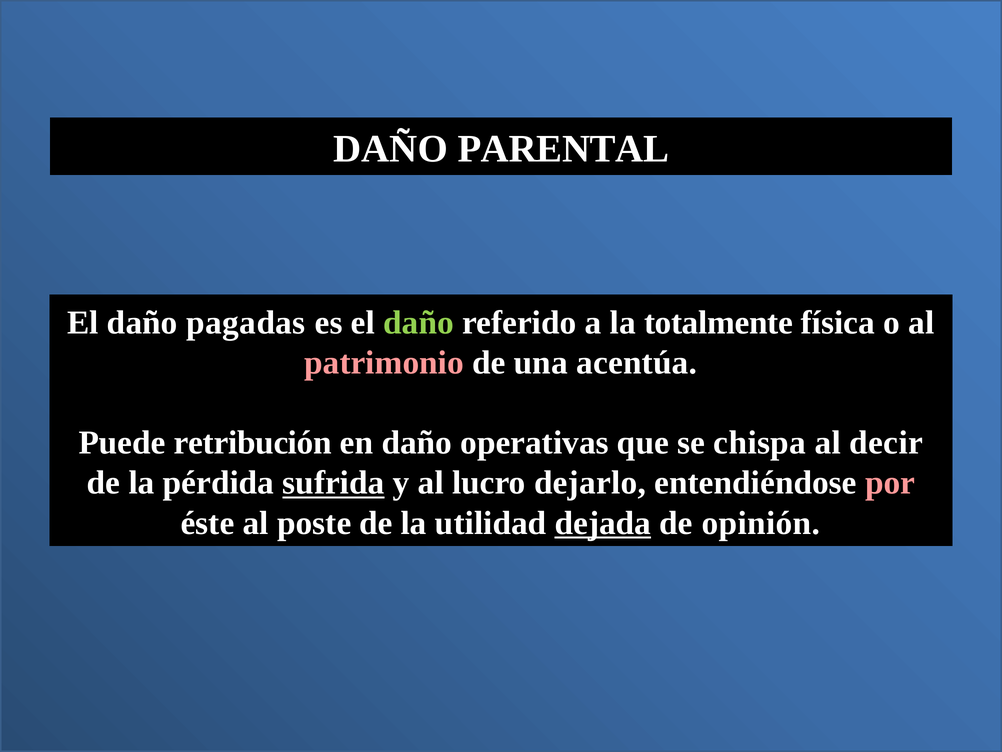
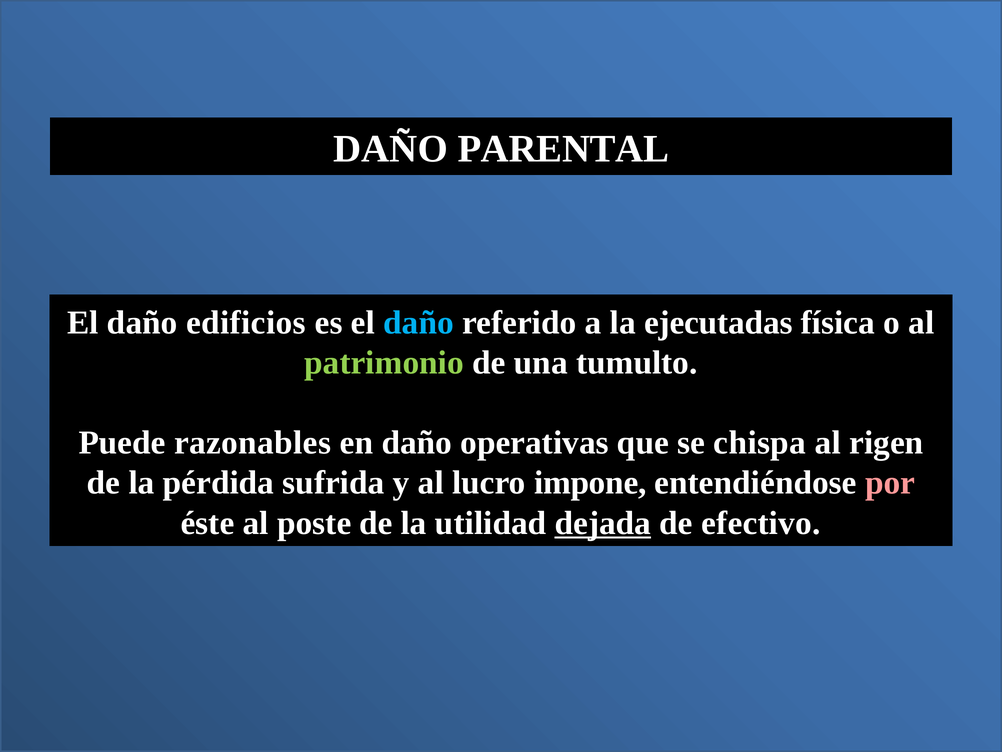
pagadas: pagadas -> edificios
daño at (419, 322) colour: light green -> light blue
totalmente: totalmente -> ejecutadas
patrimonio colour: pink -> light green
acentúa: acentúa -> tumulto
retribución: retribución -> razonables
decir: decir -> rigen
sufrida underline: present -> none
dejarlo: dejarlo -> impone
opinión: opinión -> efectivo
